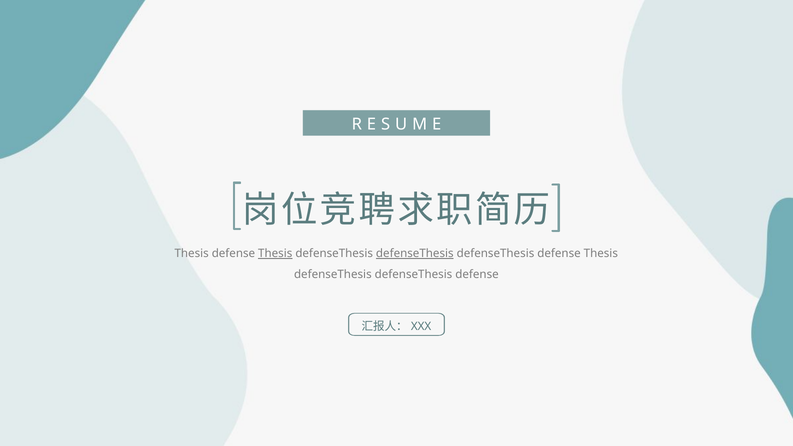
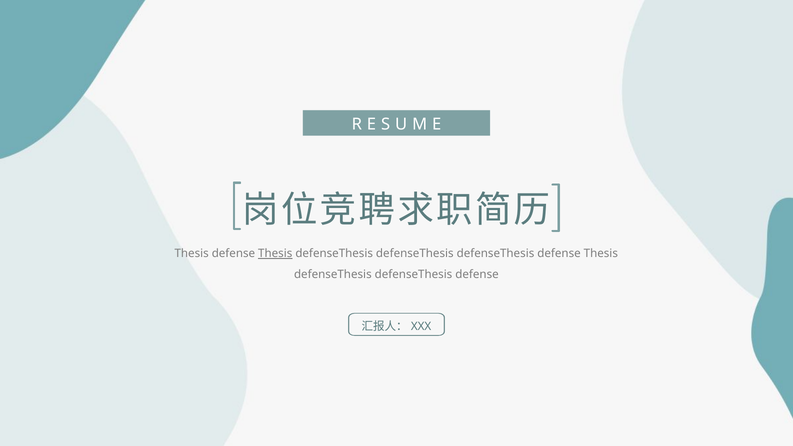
defenseThesis at (415, 254) underline: present -> none
